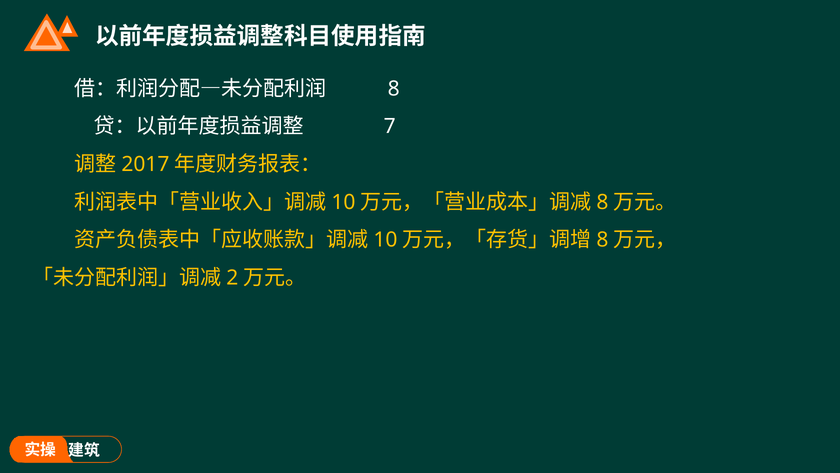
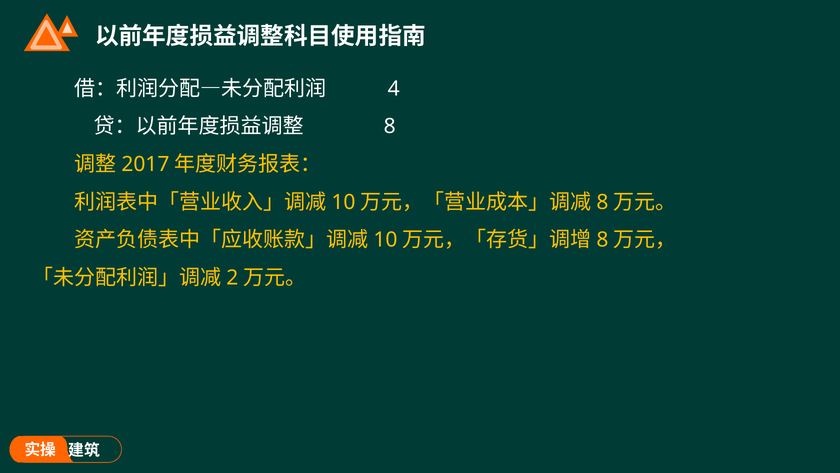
8 at (394, 89): 8 -> 4
7 at (390, 126): 7 -> 8
